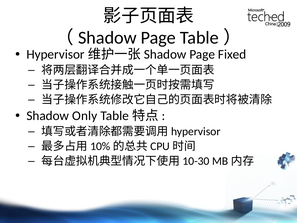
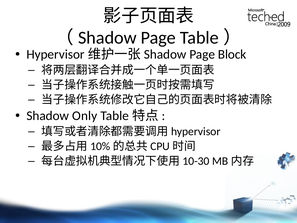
Fixed: Fixed -> Block
